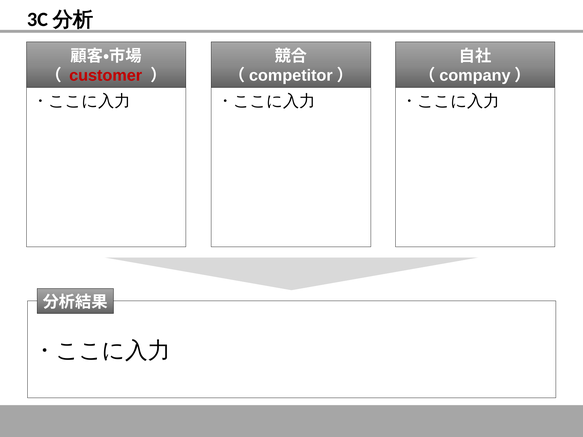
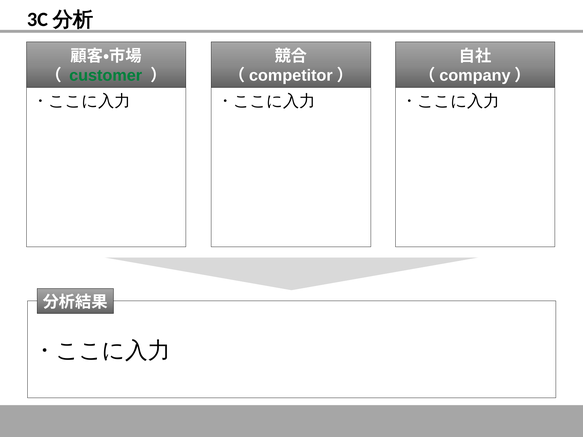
customer colour: red -> green
